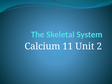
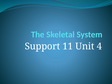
Calcium: Calcium -> Support
2: 2 -> 4
